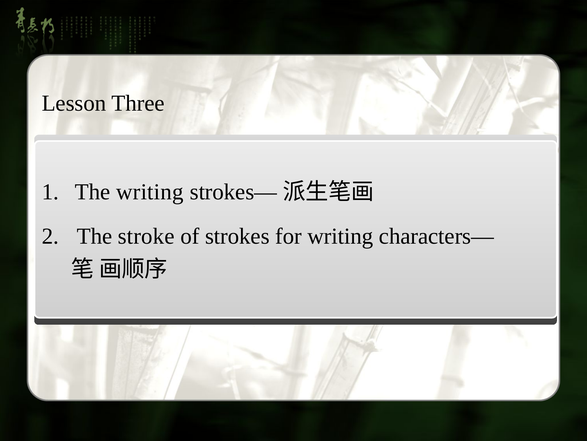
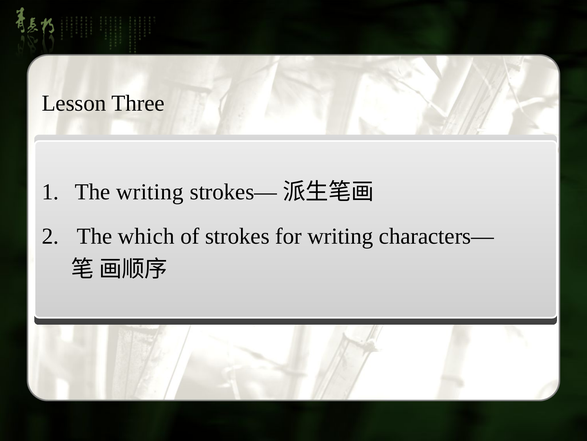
stroke: stroke -> which
